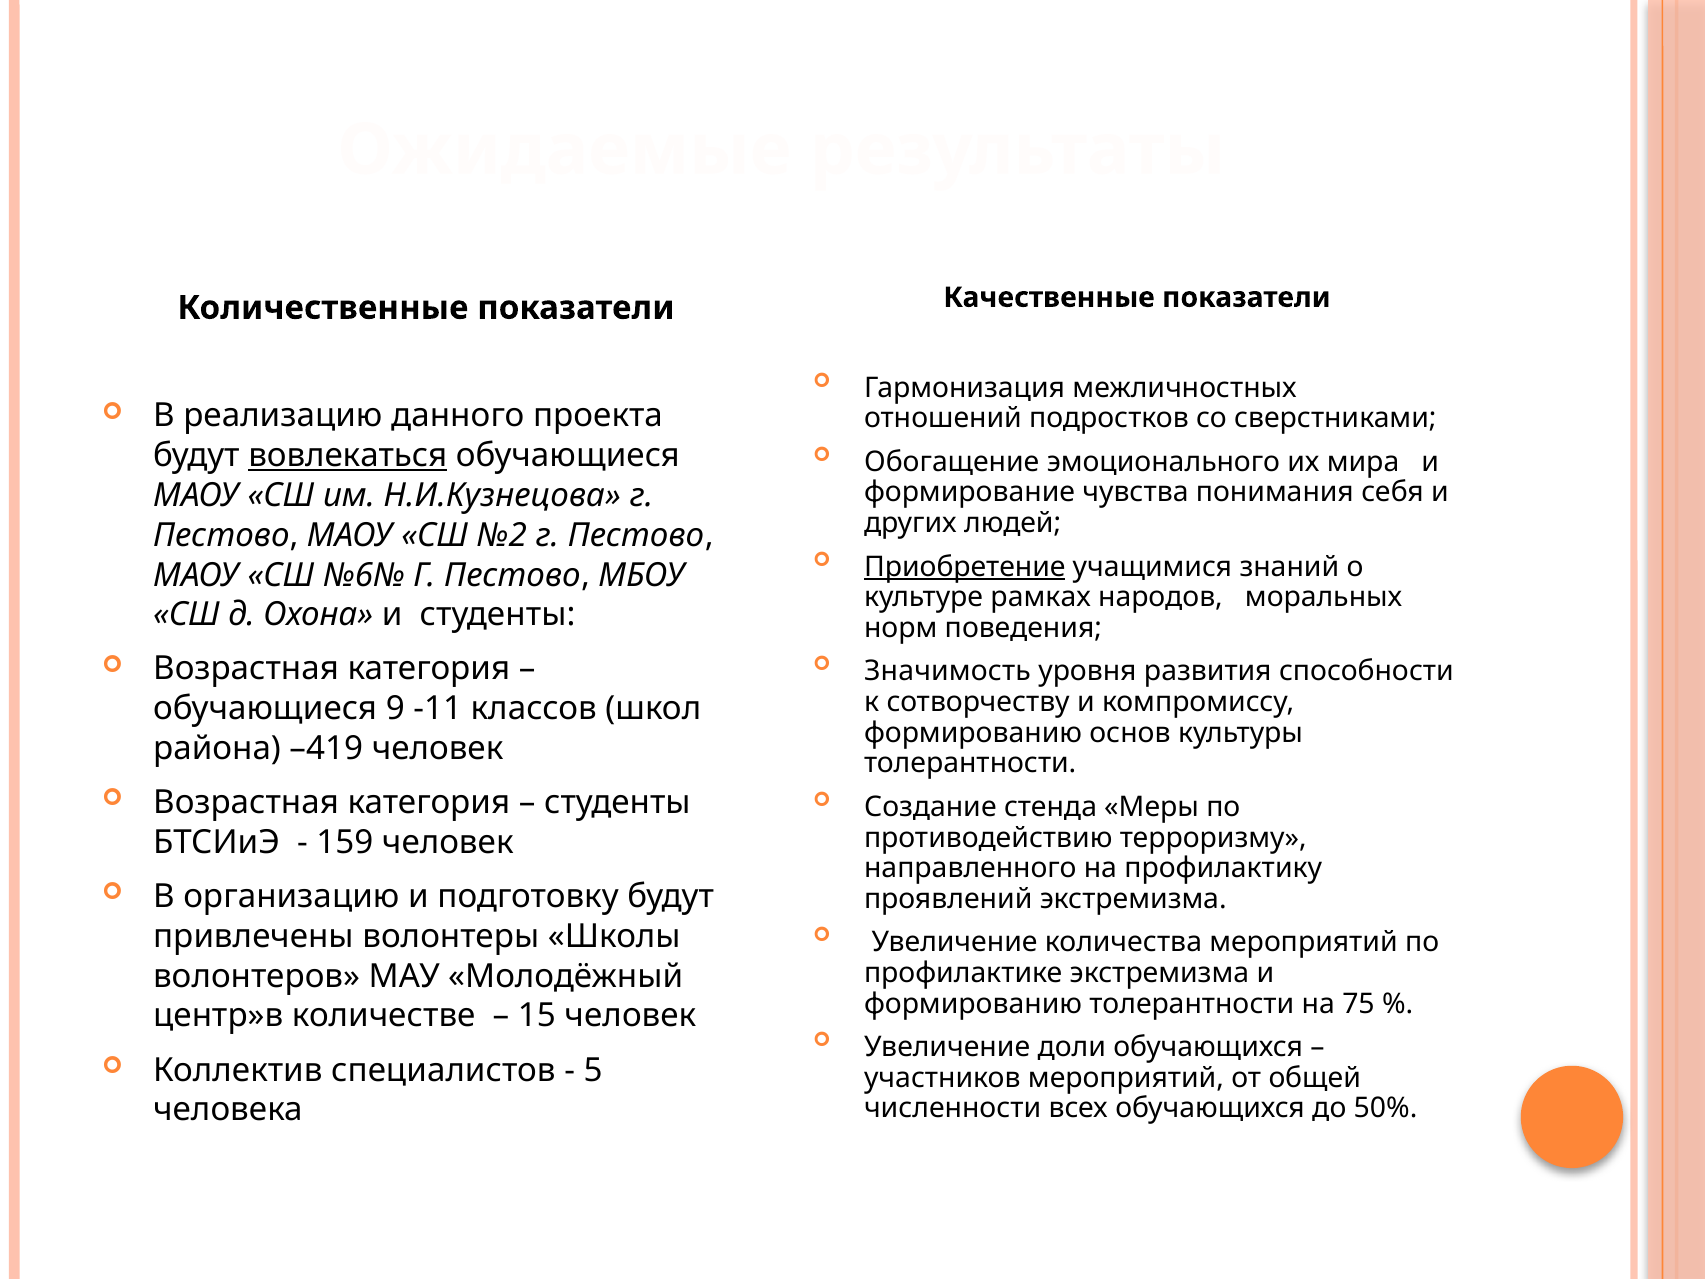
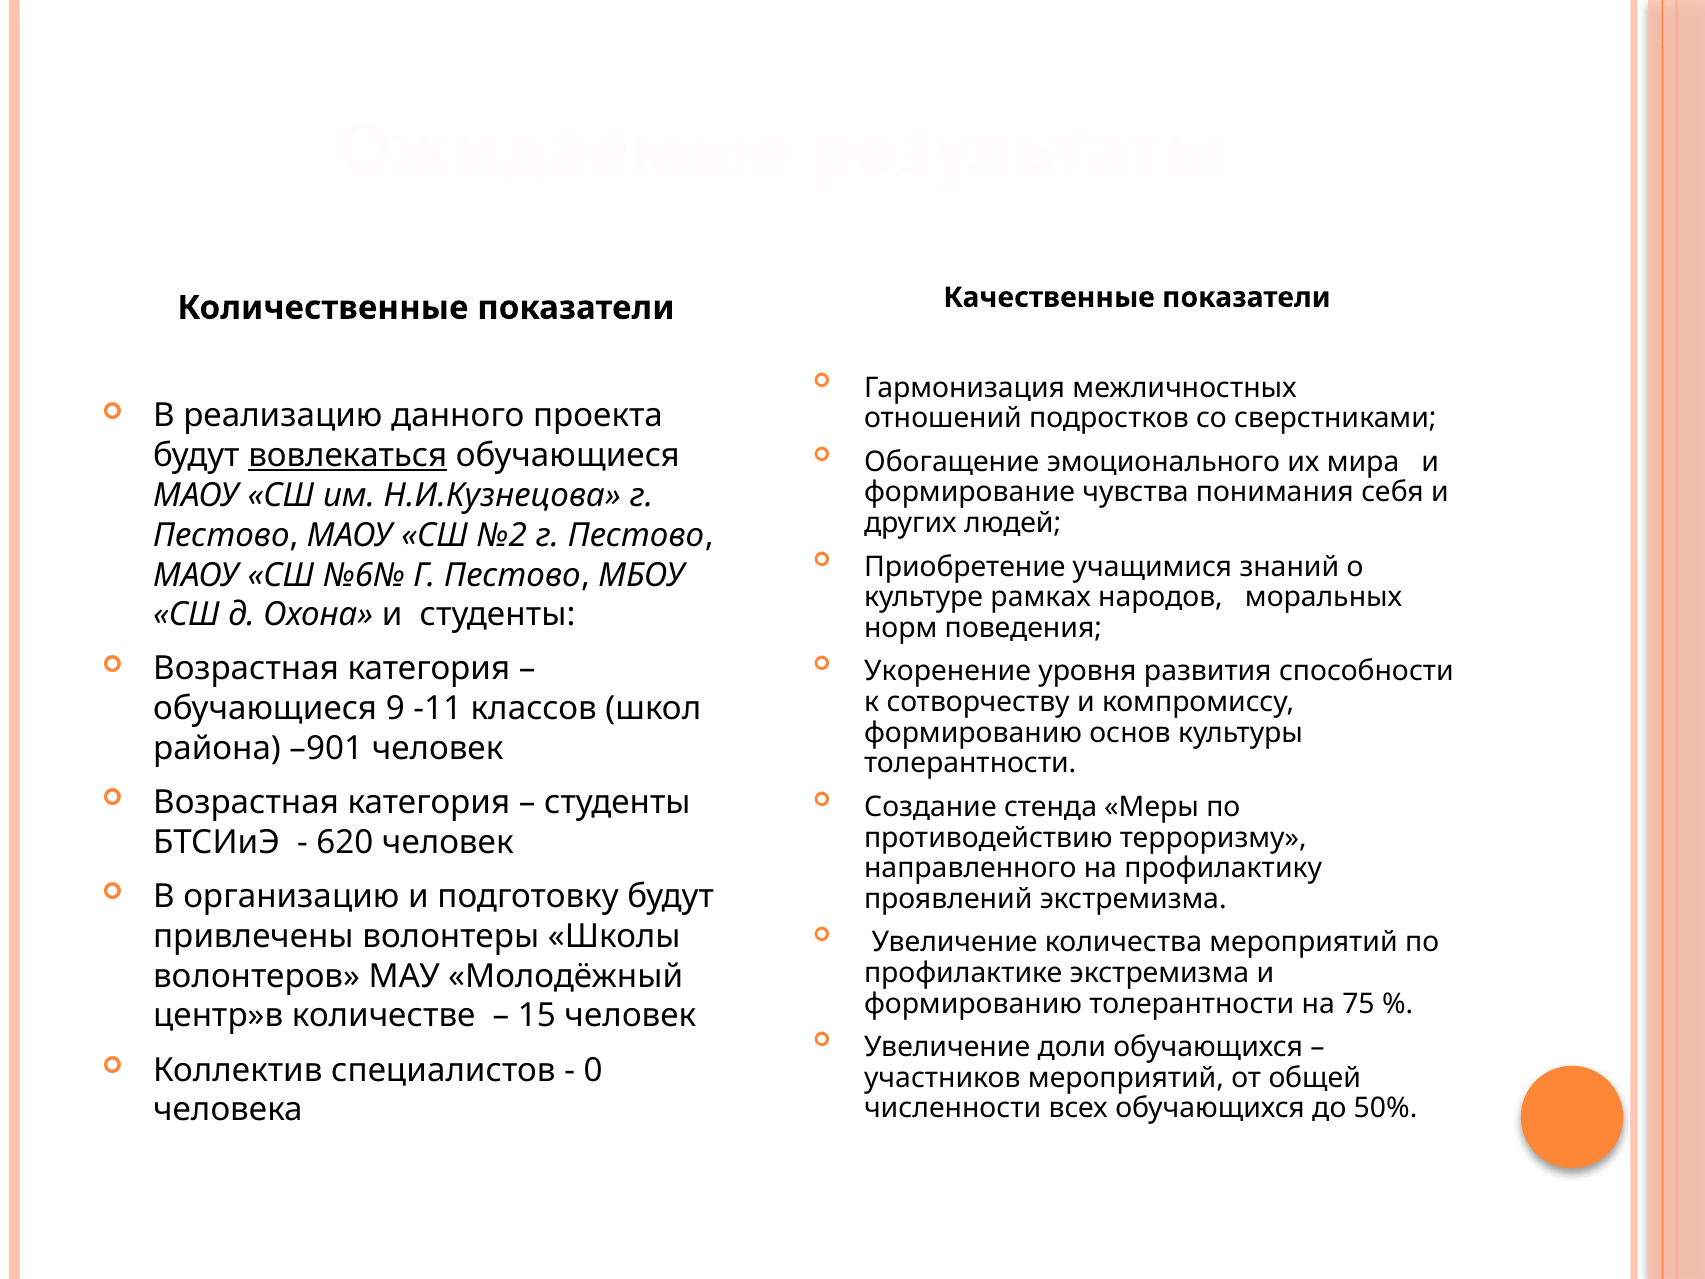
Приобретение underline: present -> none
Значимость: Значимость -> Укоренение
–419: –419 -> –901
159: 159 -> 620
5: 5 -> 0
